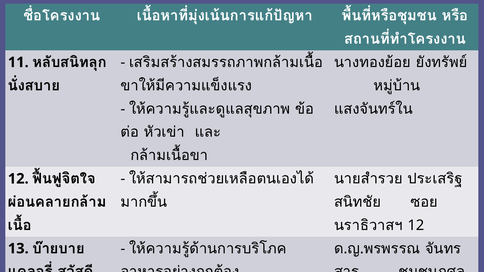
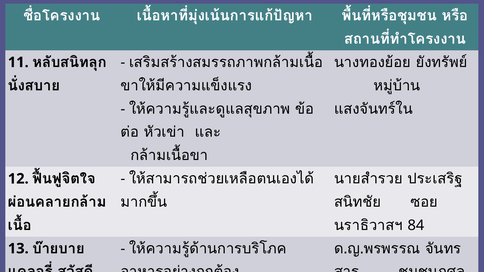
12 at (416, 225): 12 -> 84
